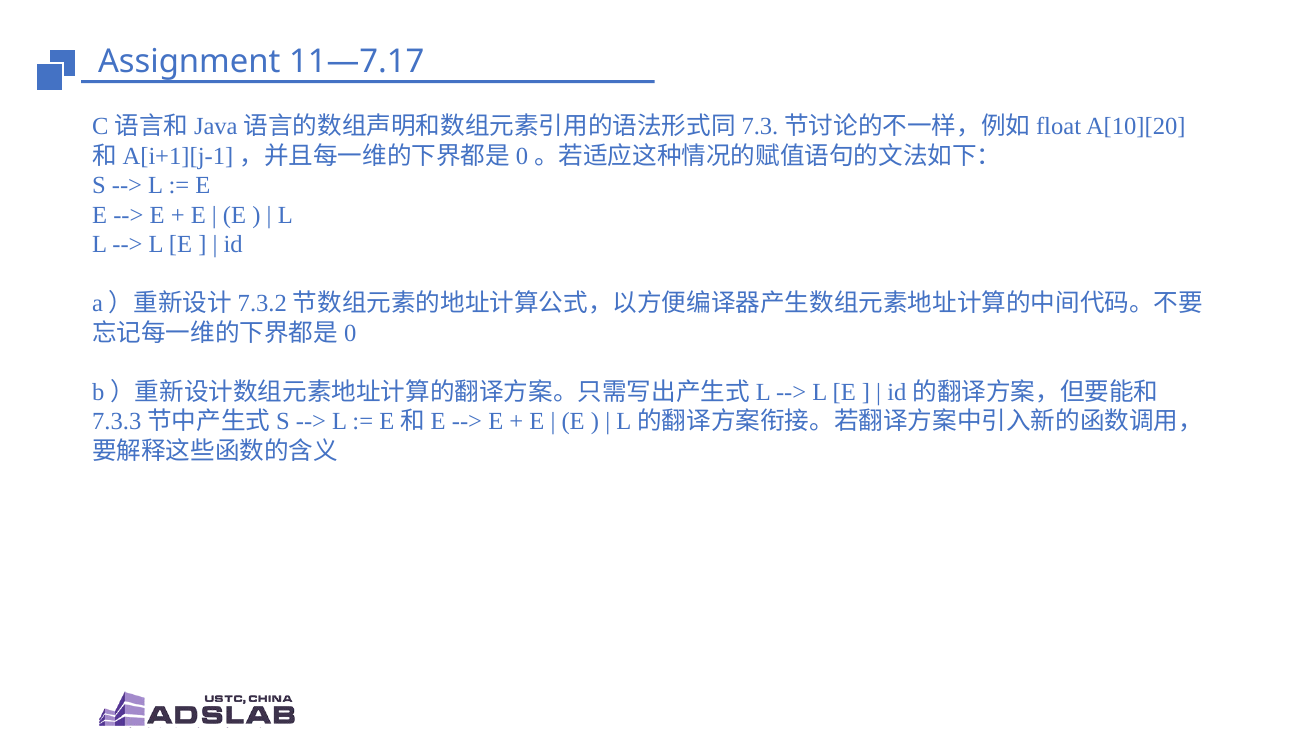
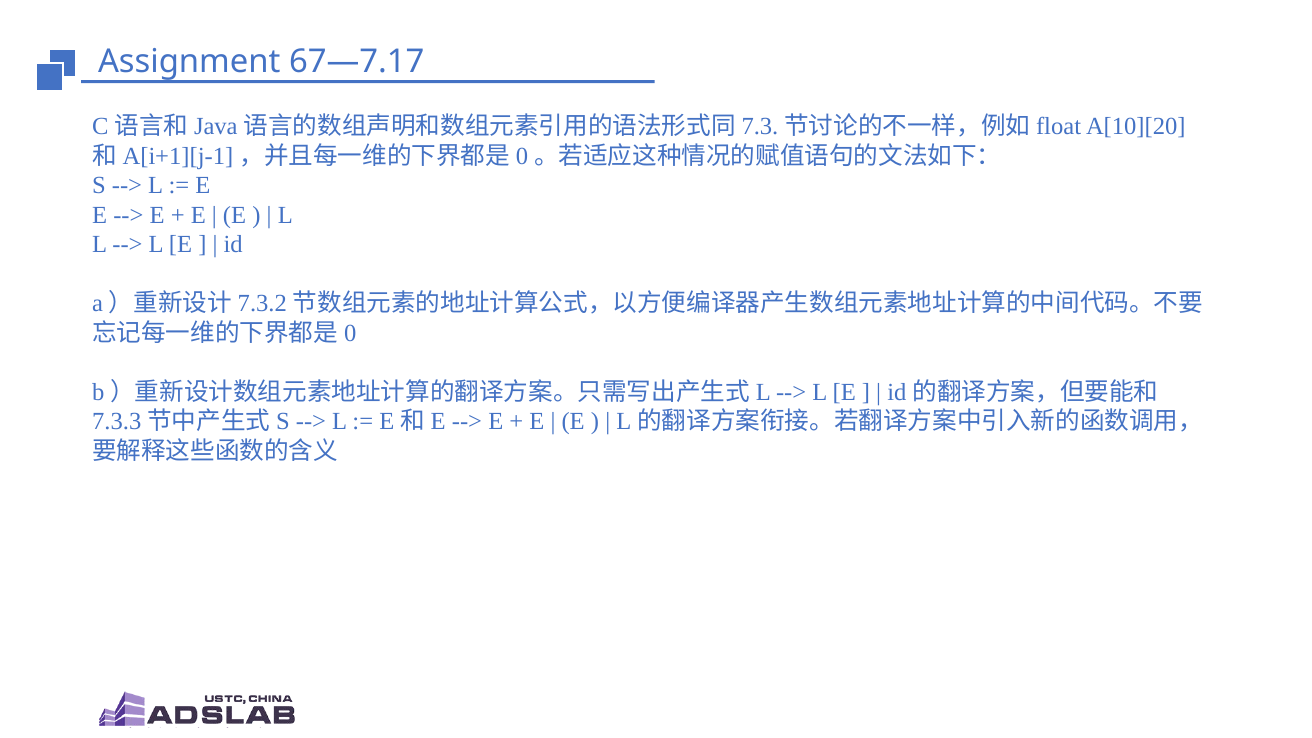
11—7.17: 11—7.17 -> 67—7.17
